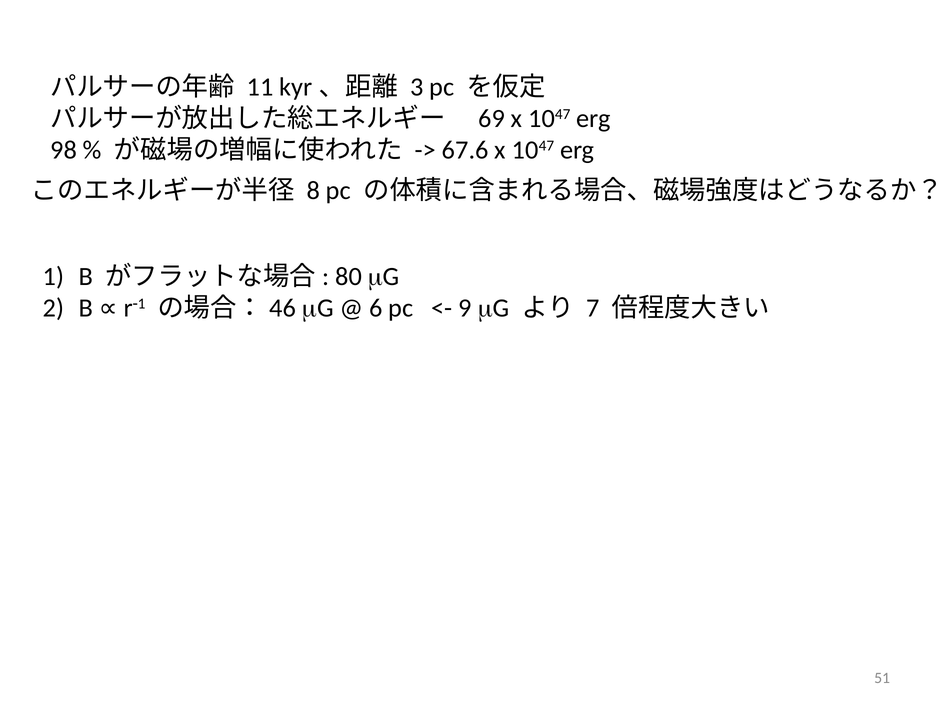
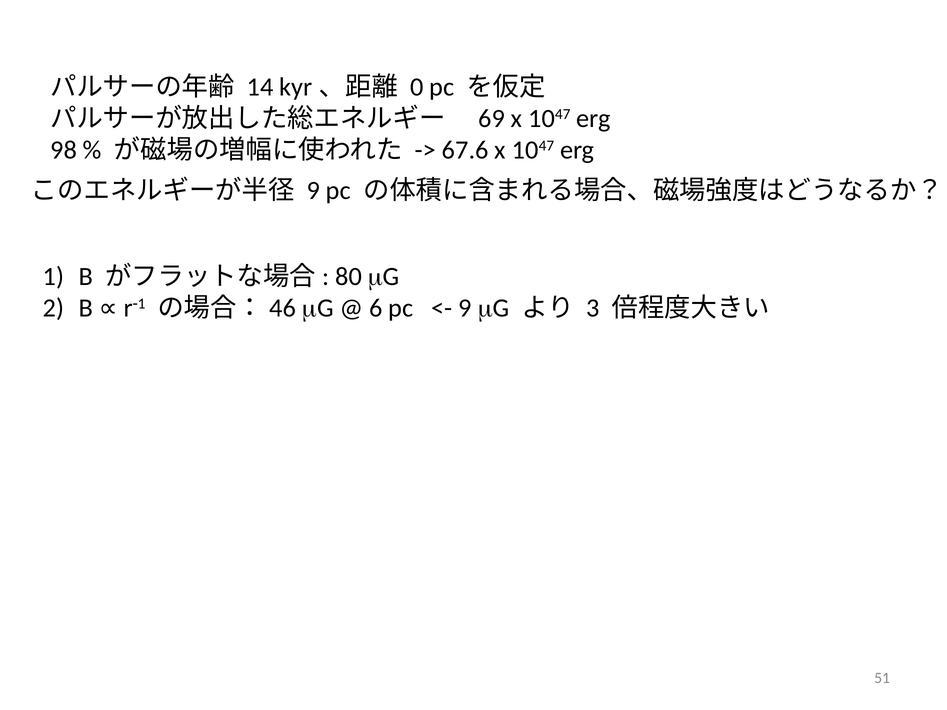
11: 11 -> 14
3: 3 -> 0
8 at (313, 190): 8 -> 9
7: 7 -> 3
